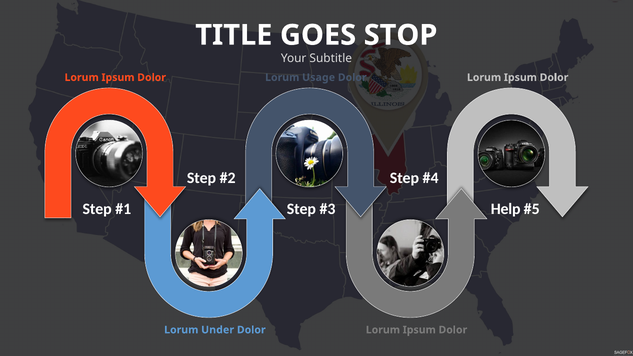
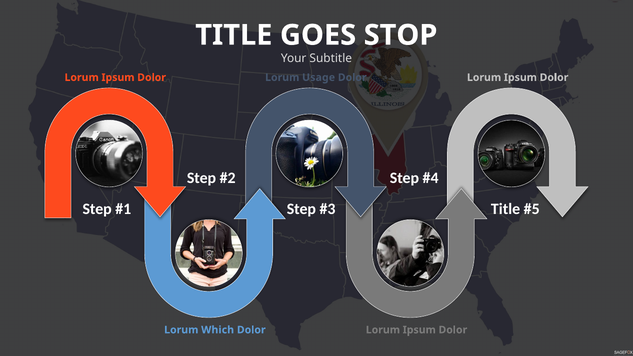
Help at (506, 209): Help -> Title
Under: Under -> Which
